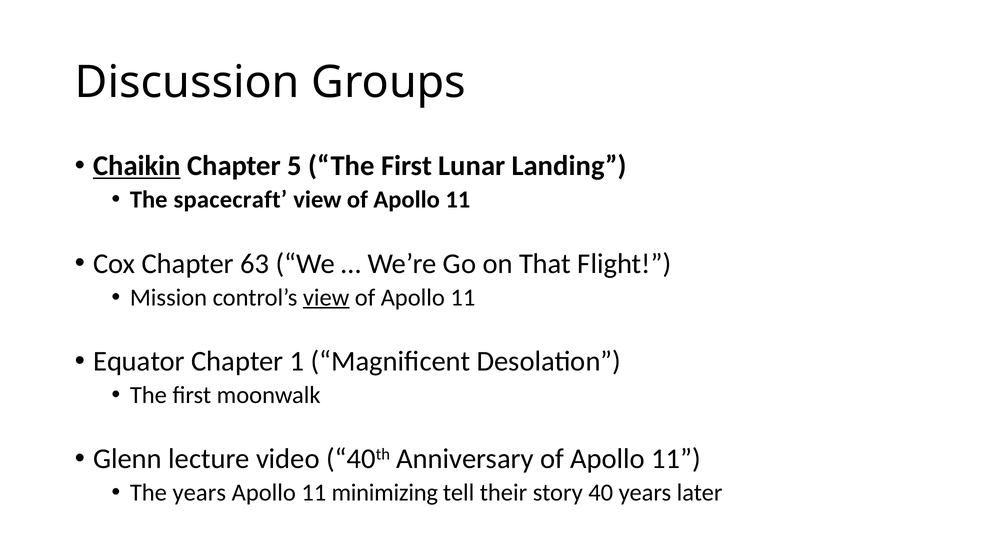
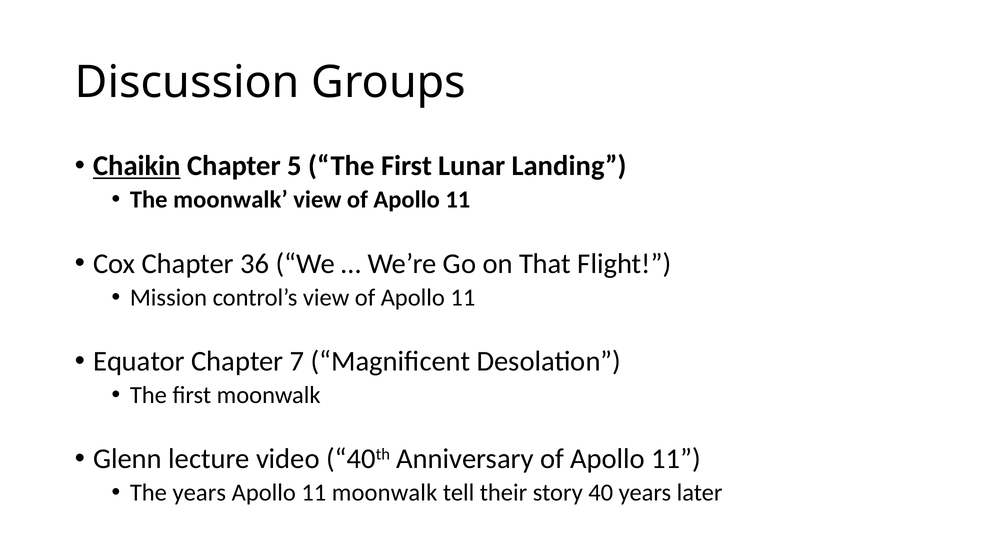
The spacecraft: spacecraft -> moonwalk
63: 63 -> 36
view at (326, 297) underline: present -> none
1: 1 -> 7
11 minimizing: minimizing -> moonwalk
